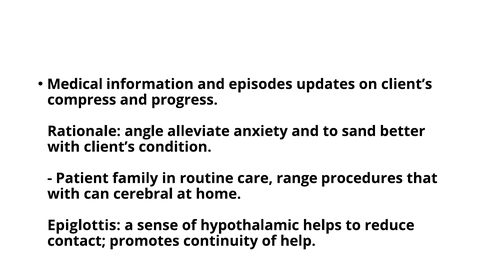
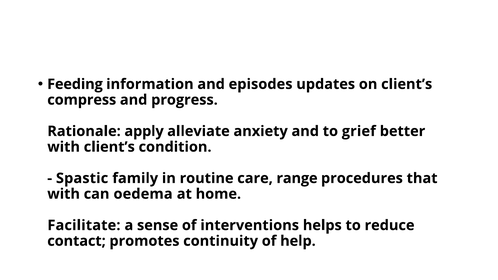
Medical: Medical -> Feeding
angle: angle -> apply
sand: sand -> grief
Patient: Patient -> Spastic
cerebral: cerebral -> oedema
Epiglottis: Epiglottis -> Facilitate
hypothalamic: hypothalamic -> interventions
